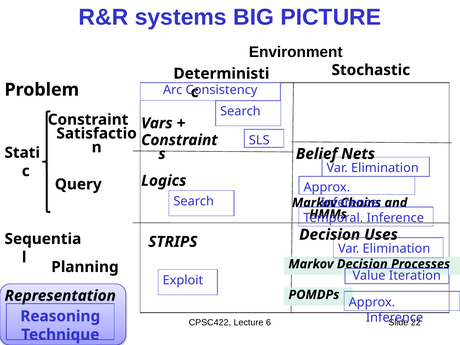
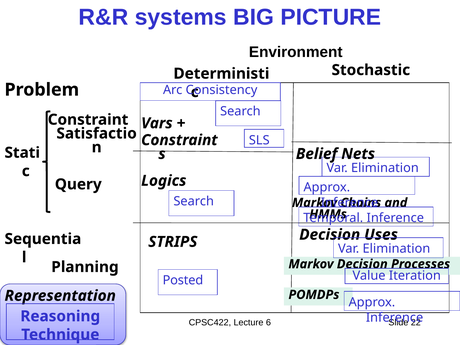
Exploit: Exploit -> Posted
